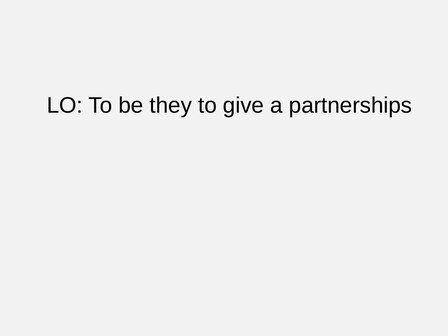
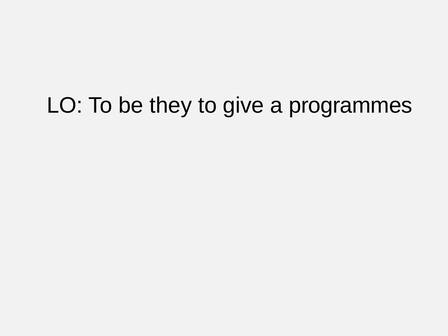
partnerships: partnerships -> programmes
